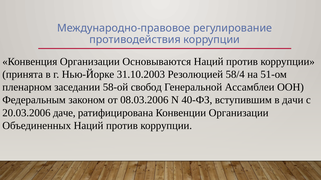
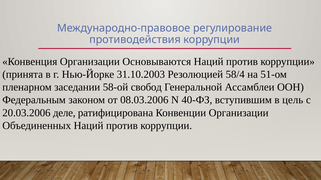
дачи: дачи -> цель
даче: даче -> деле
